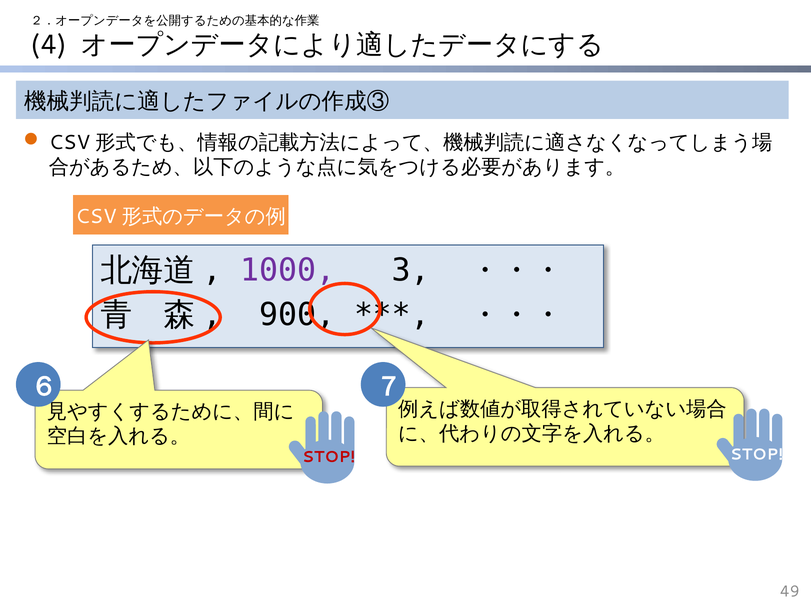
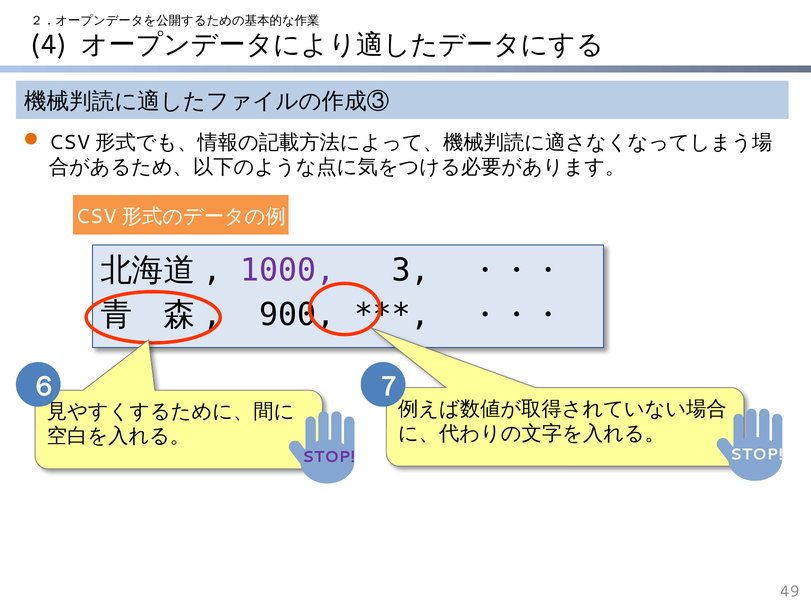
STOP at (329, 457) colour: red -> purple
